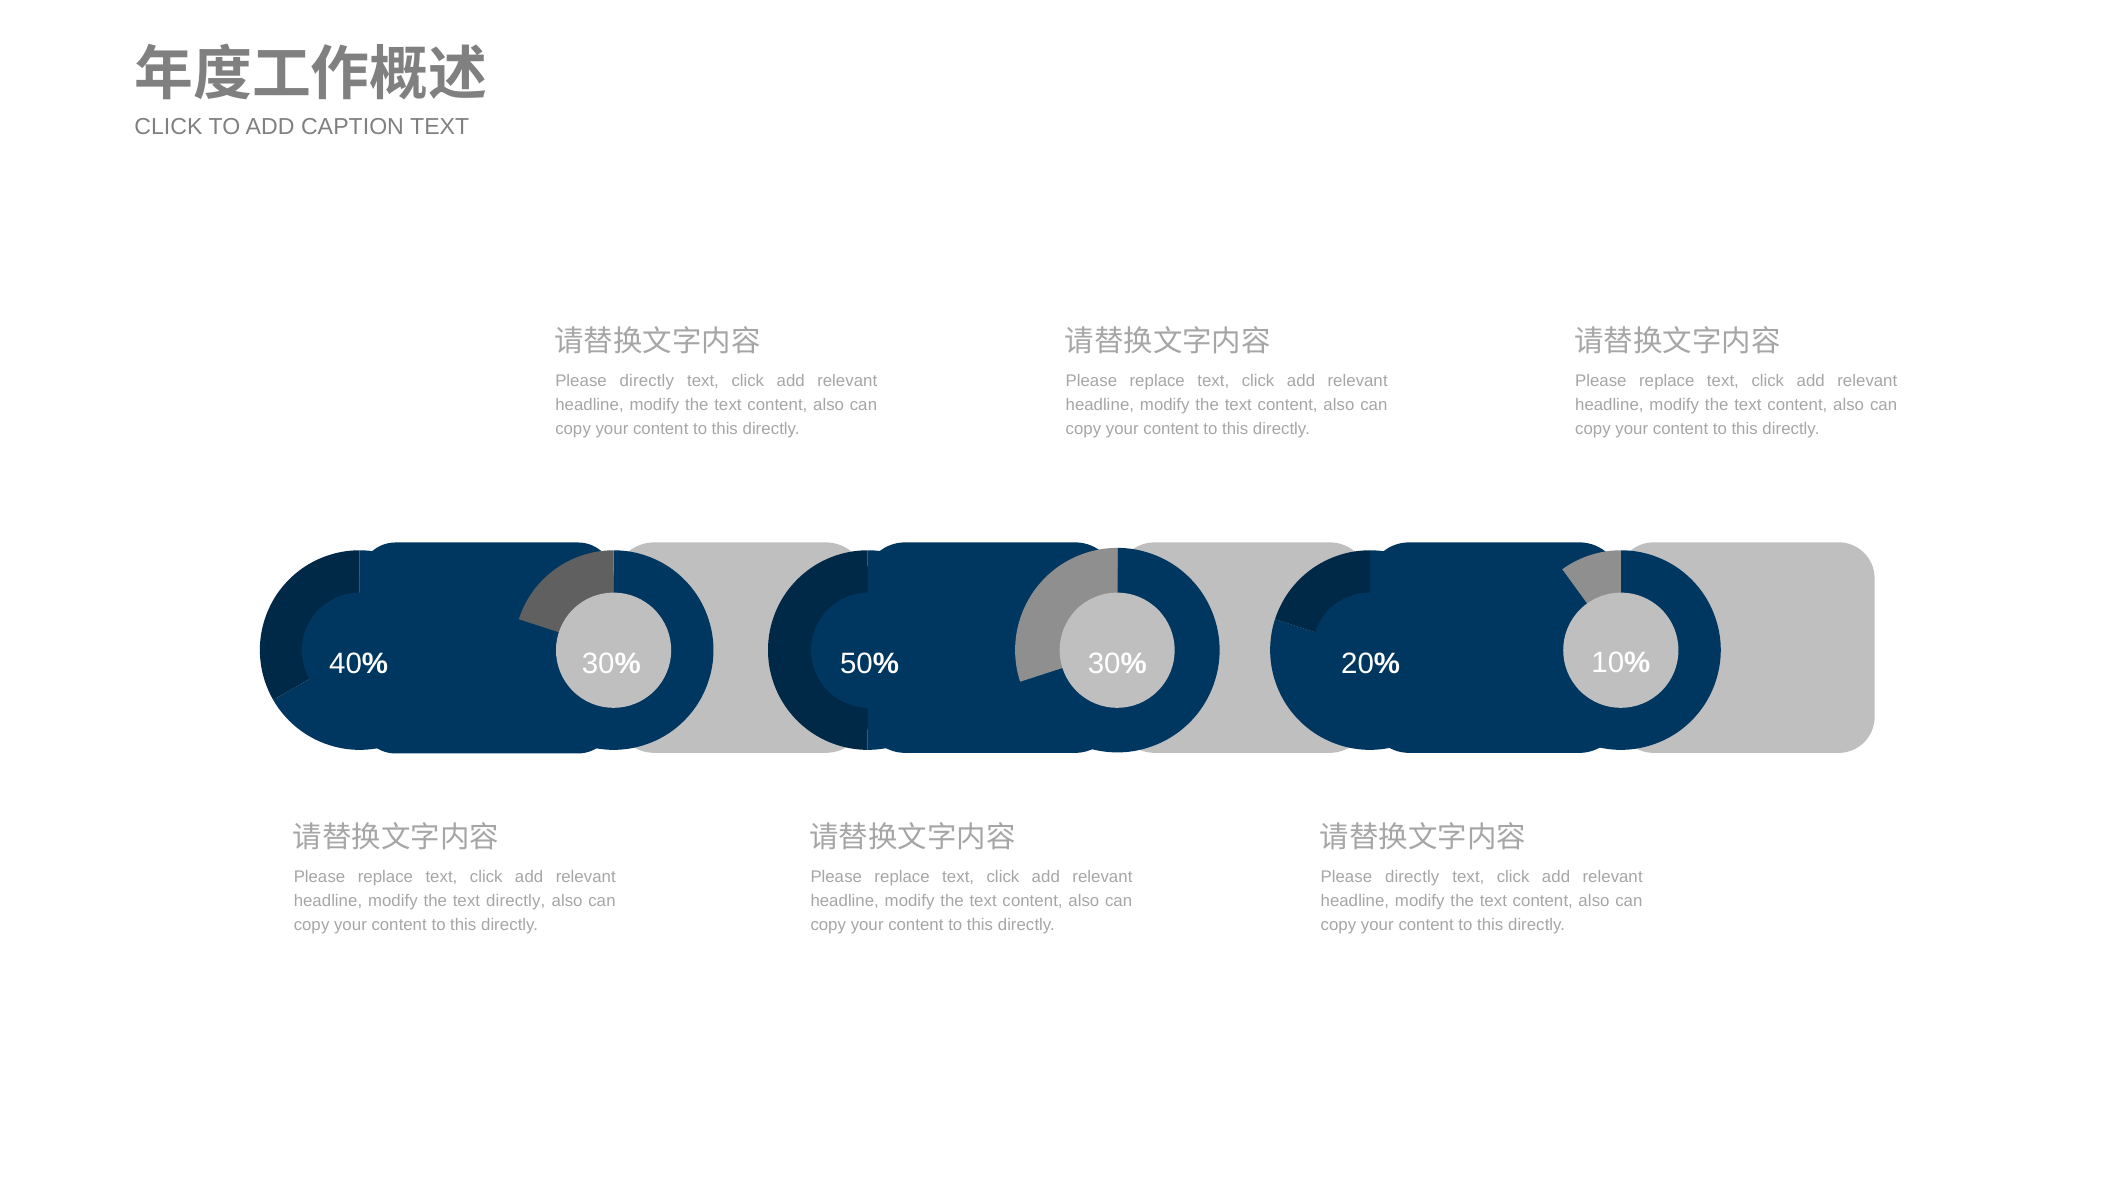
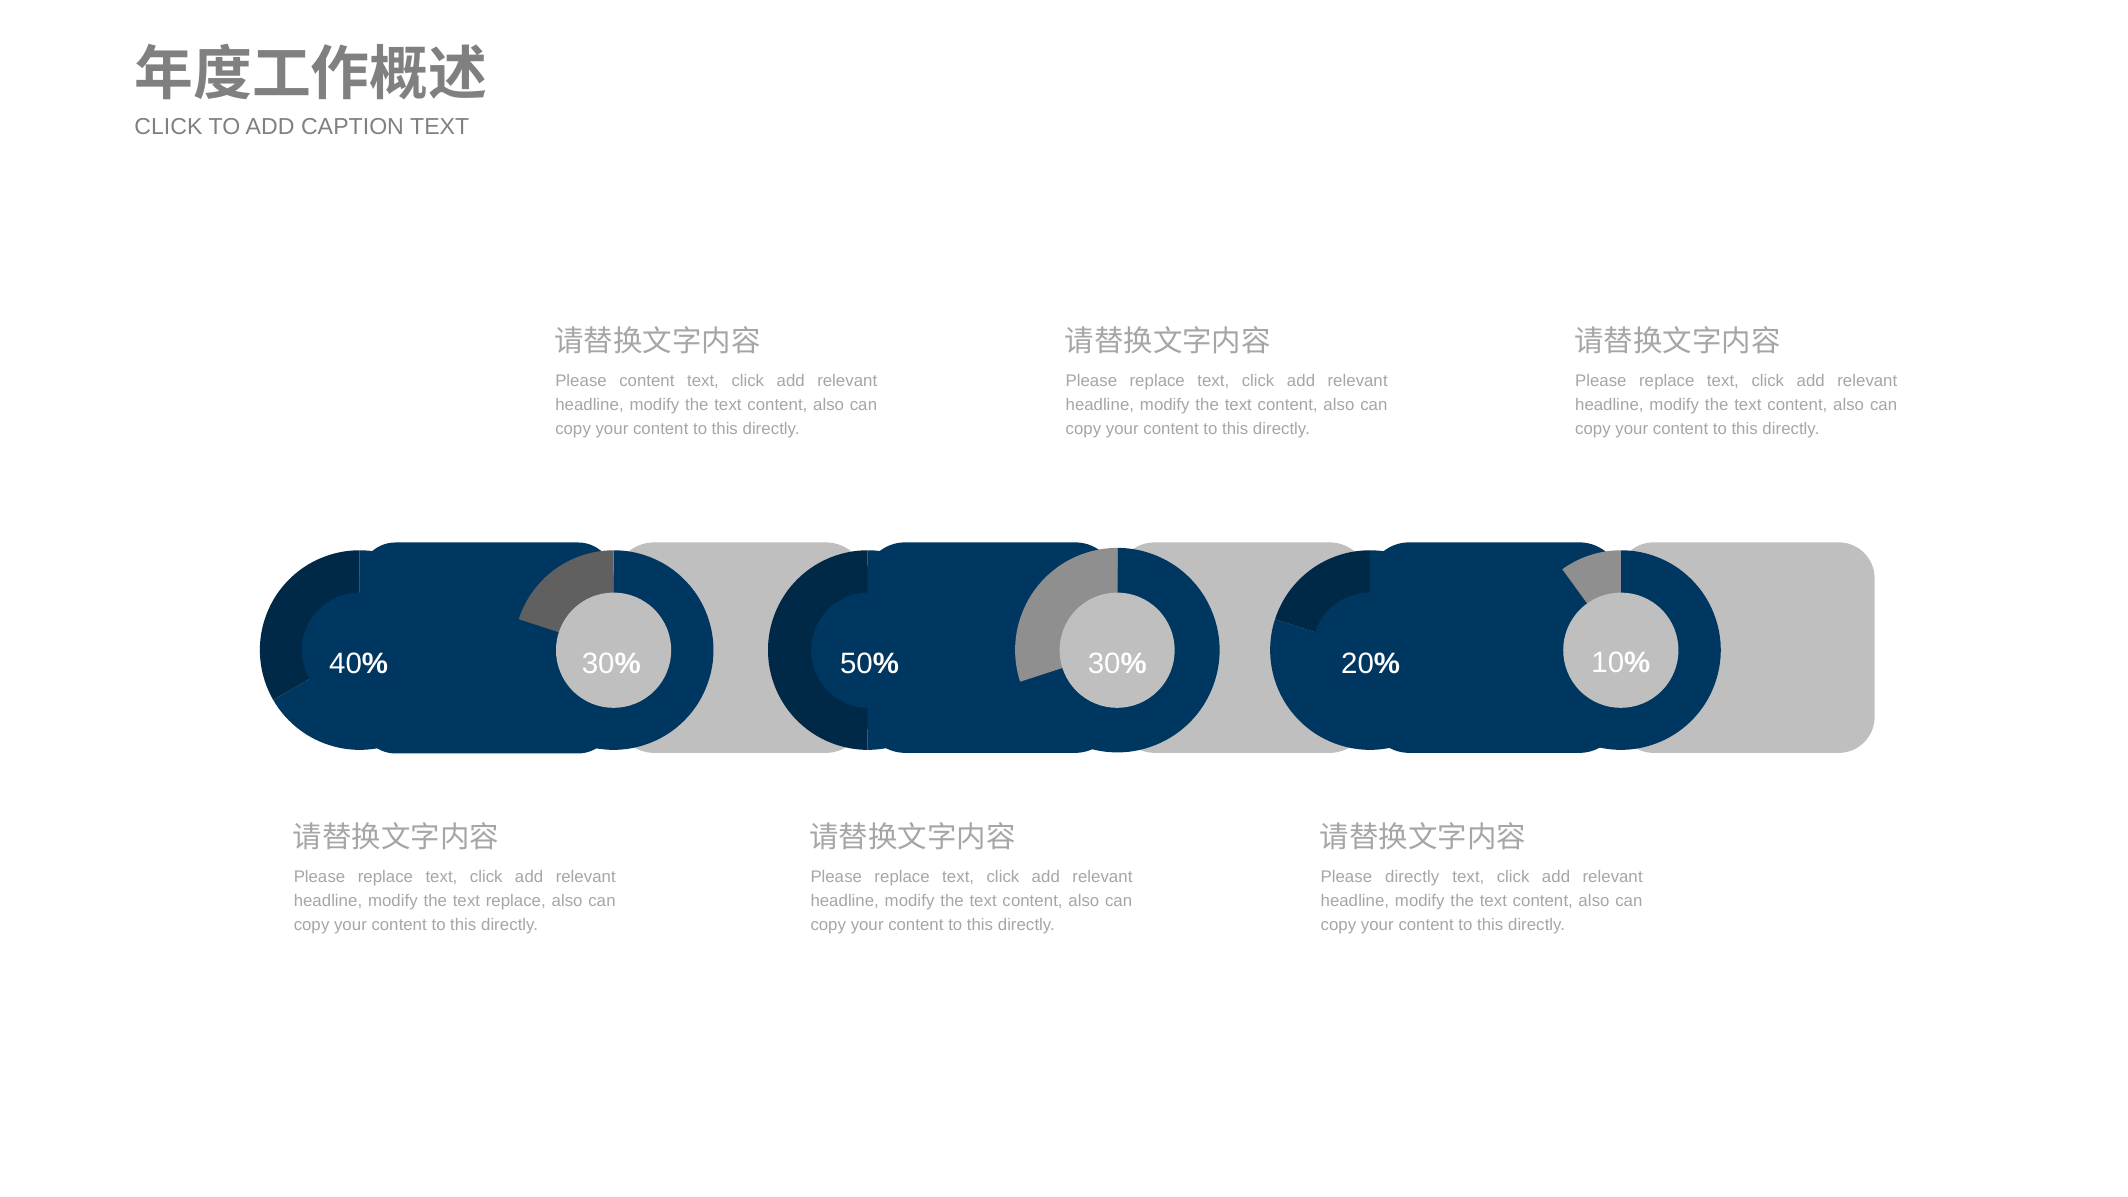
directly at (647, 381): directly -> content
text directly: directly -> replace
